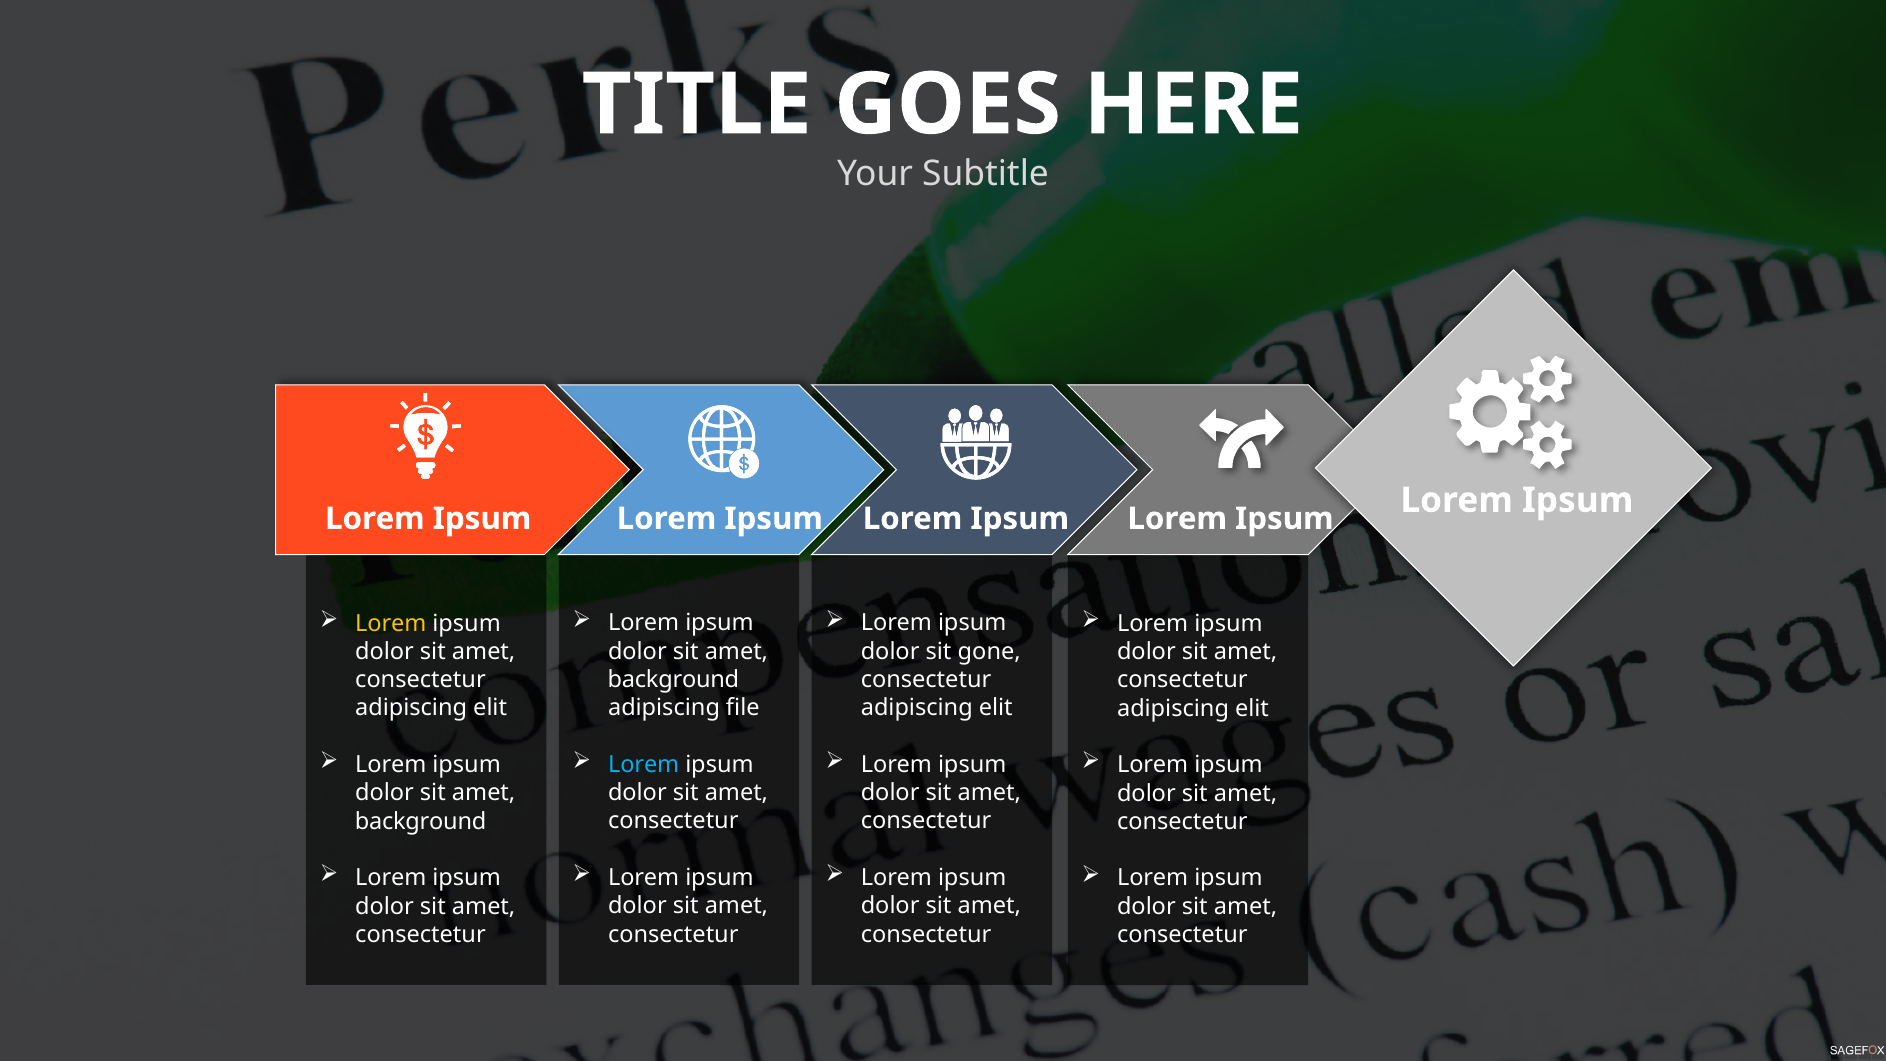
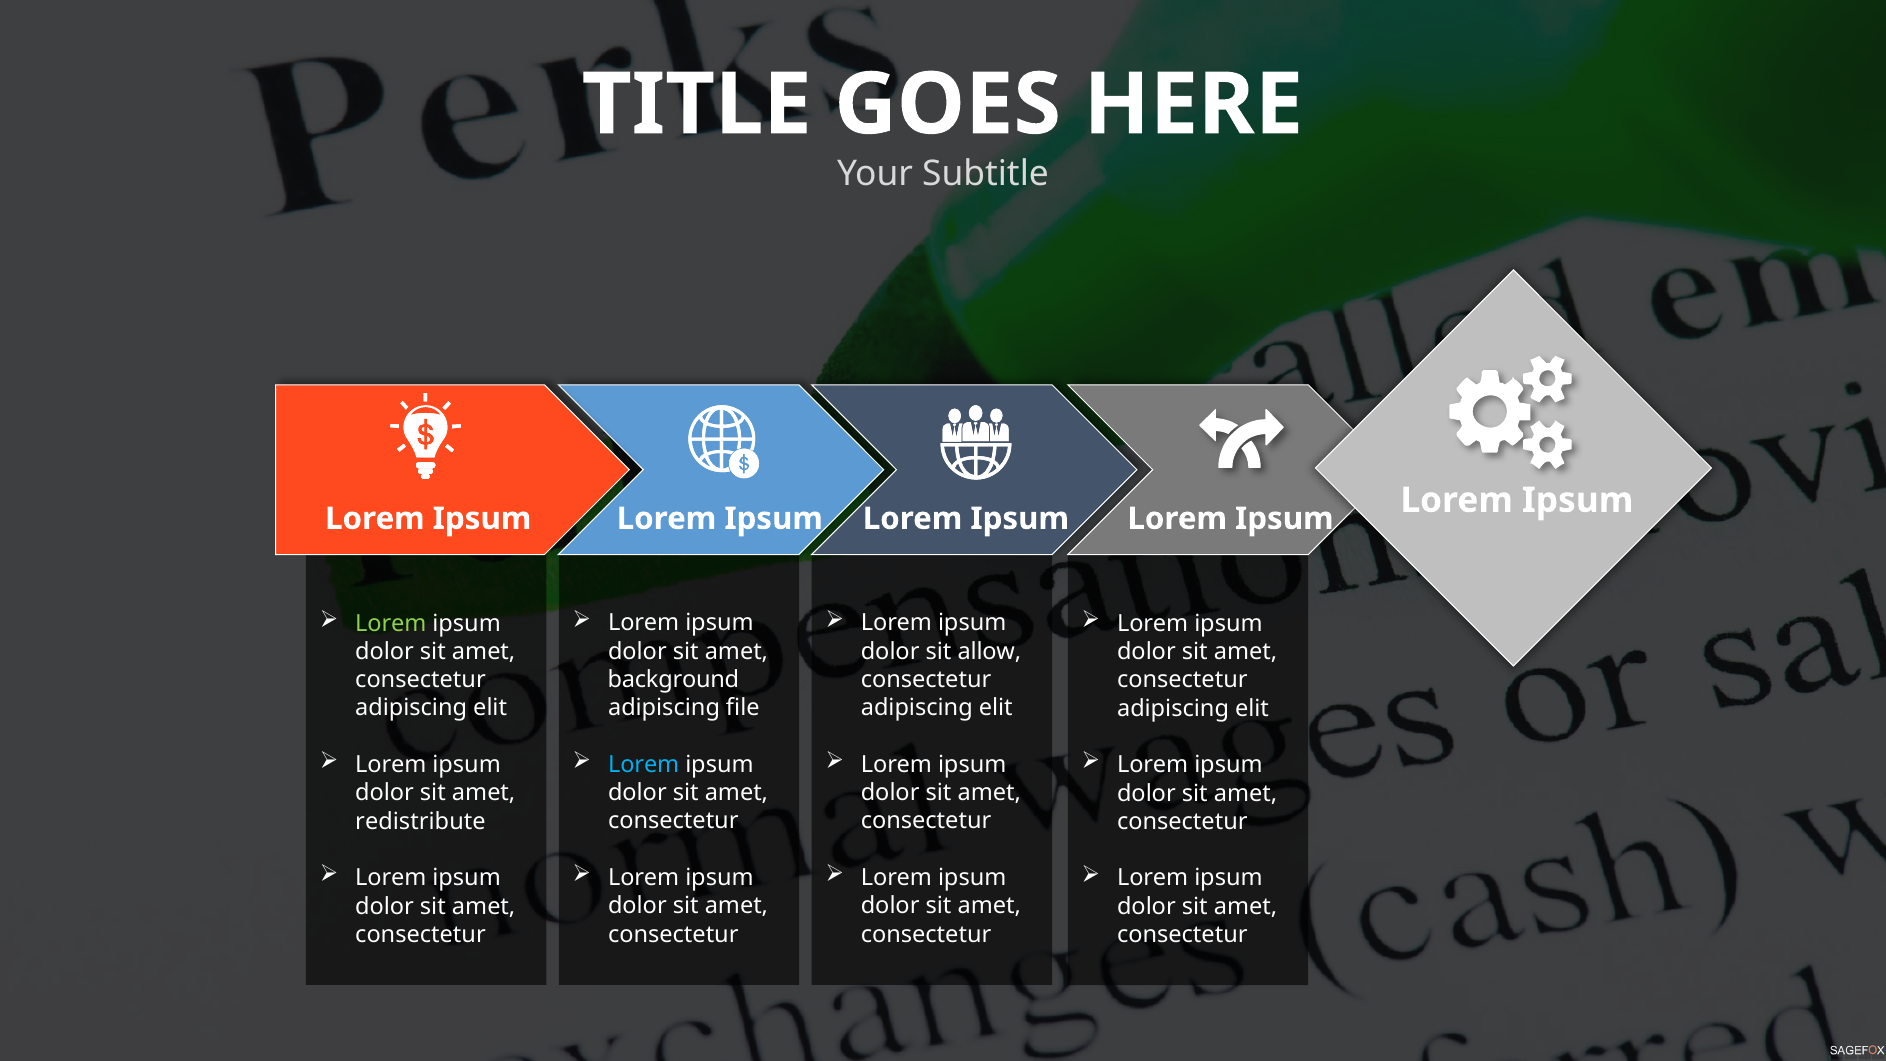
Lorem at (391, 623) colour: yellow -> light green
gone: gone -> allow
background at (421, 821): background -> redistribute
